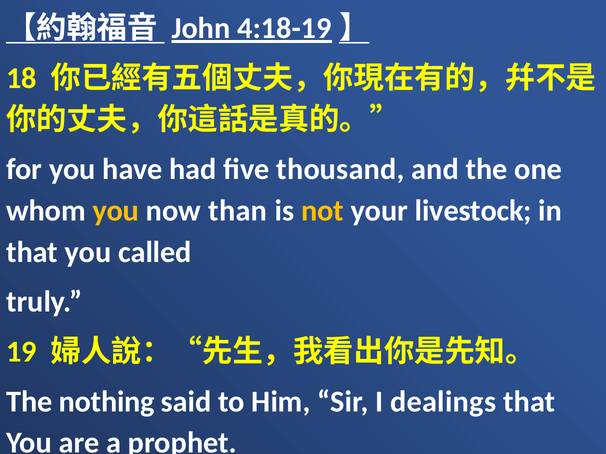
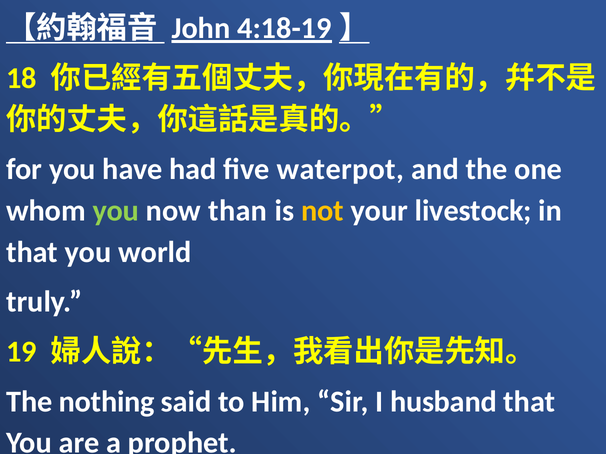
thousand: thousand -> waterpot
you at (116, 211) colour: yellow -> light green
called: called -> world
dealings: dealings -> husband
